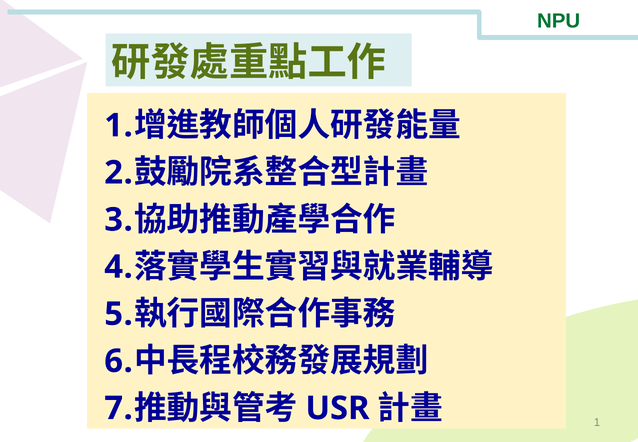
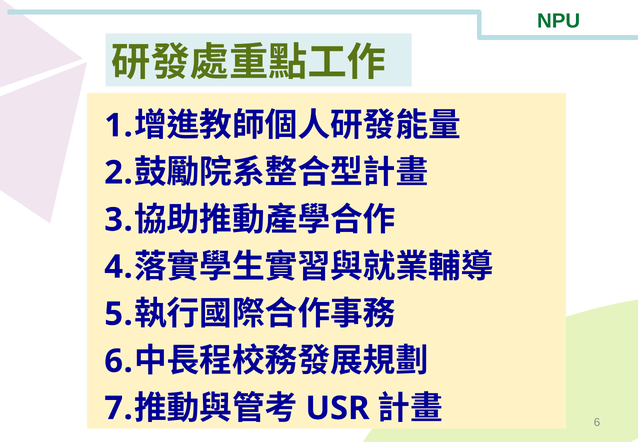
1 at (597, 422): 1 -> 6
